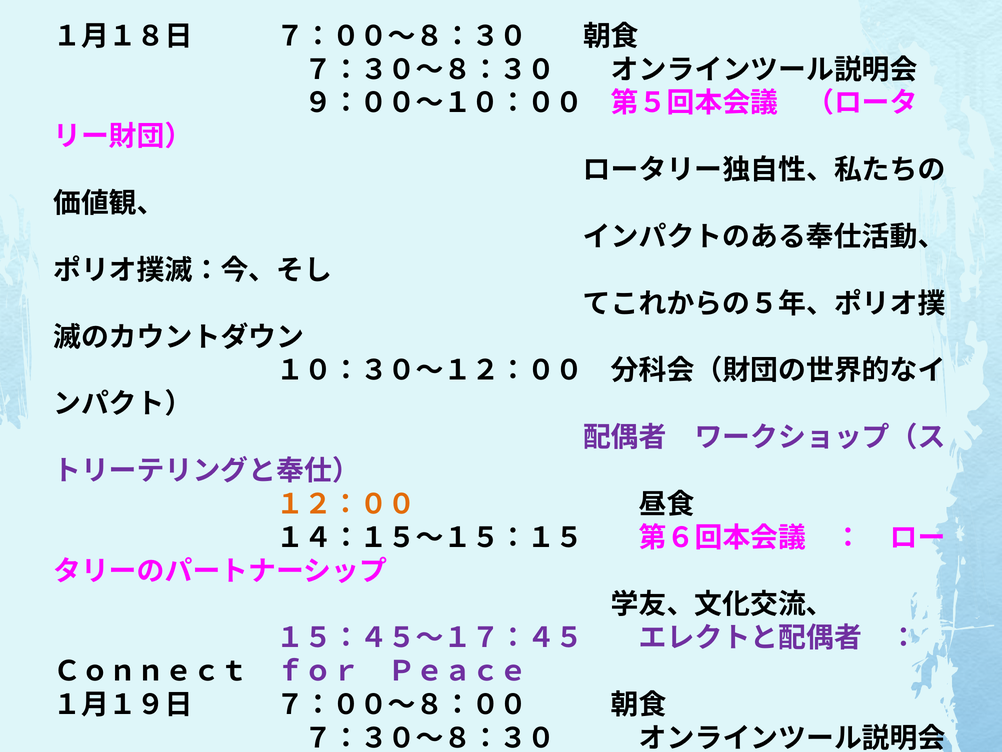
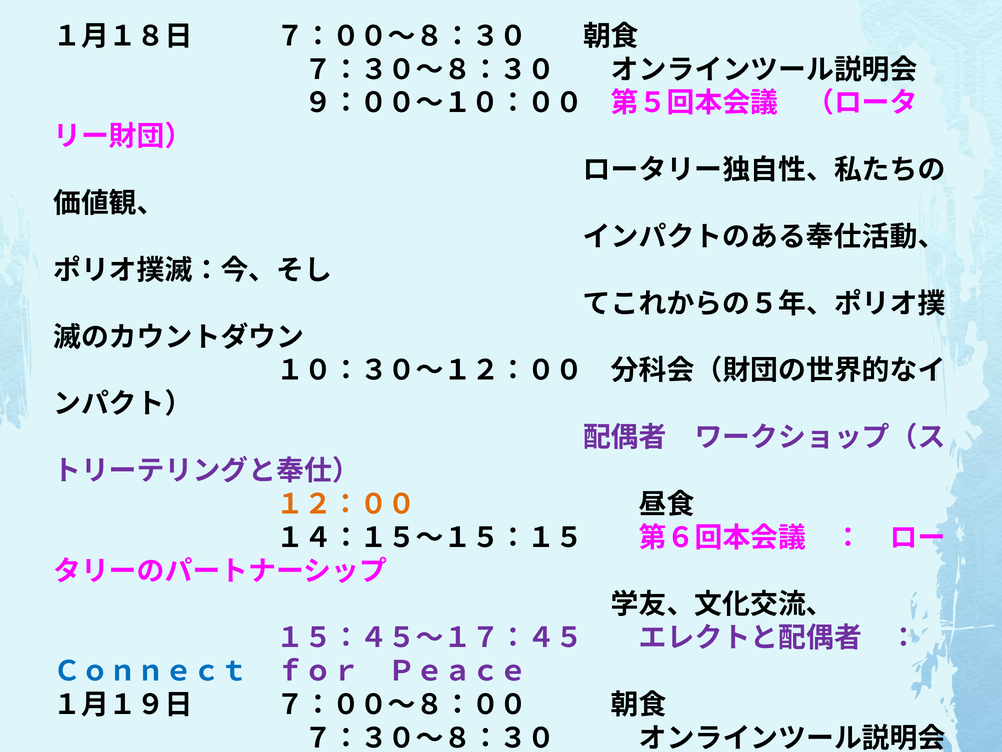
Ｃｏｎｎｅｃｔ colour: black -> blue
